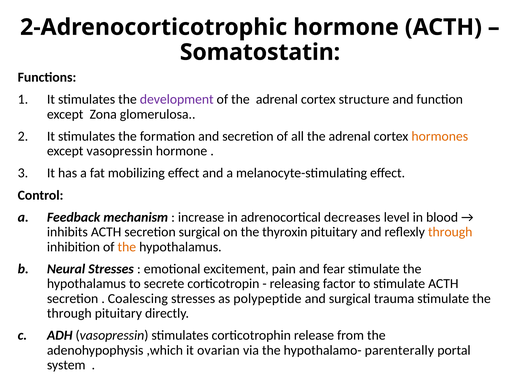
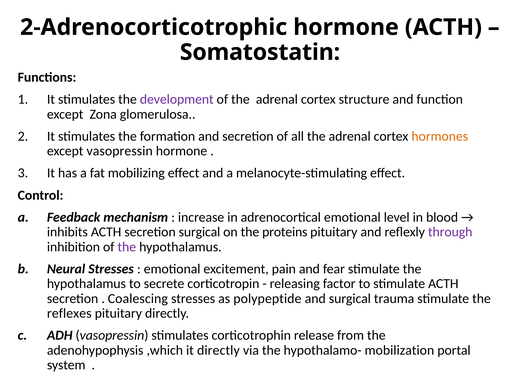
adrenocortical decreases: decreases -> emotional
thyroxin: thyroxin -> proteins
through at (450, 232) colour: orange -> purple
the at (127, 247) colour: orange -> purple
through at (69, 313): through -> reflexes
it ovarian: ovarian -> directly
parenterally: parenterally -> mobilization
